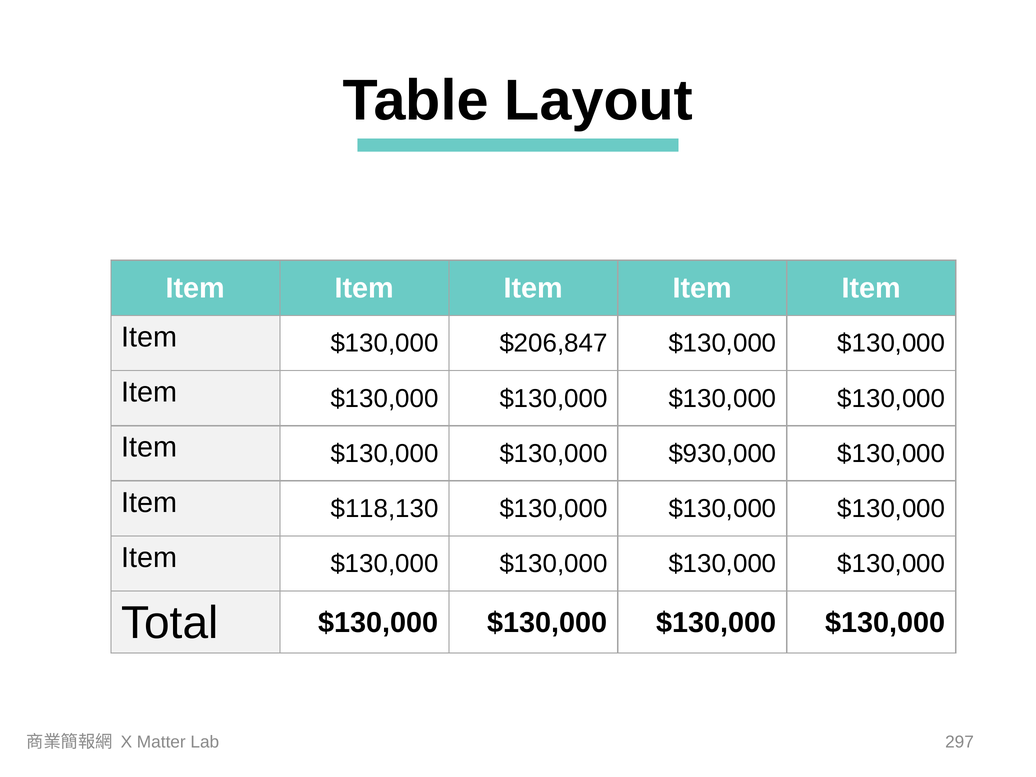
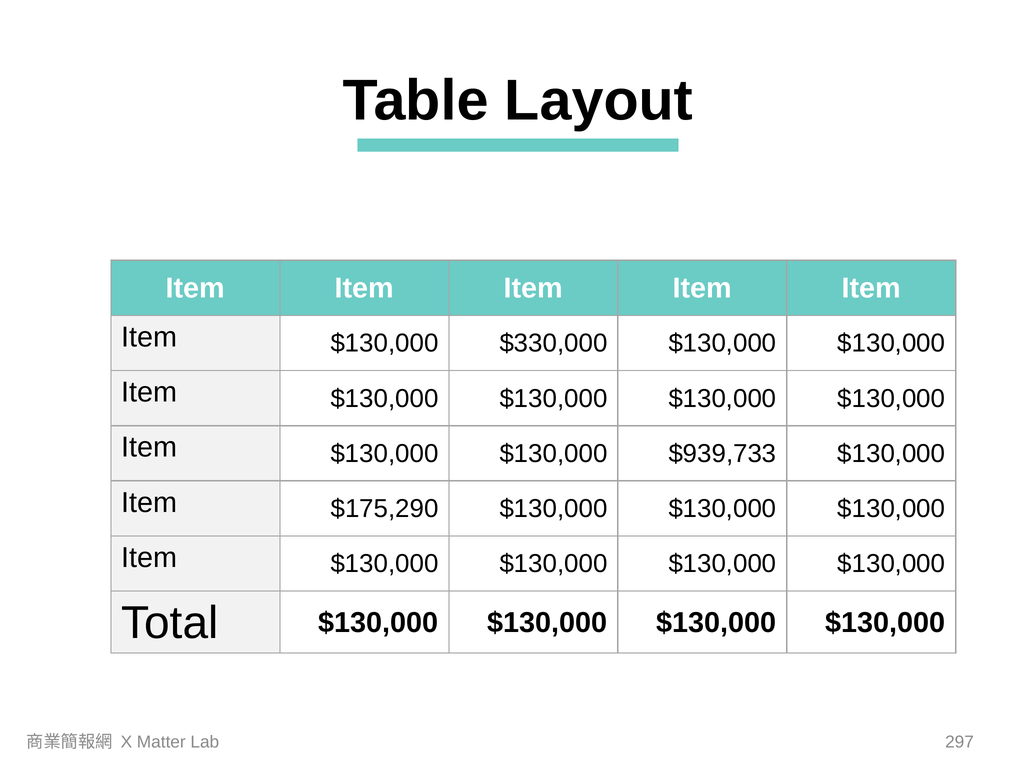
$206,847: $206,847 -> $330,000
$930,000: $930,000 -> $939,733
$118,130: $118,130 -> $175,290
